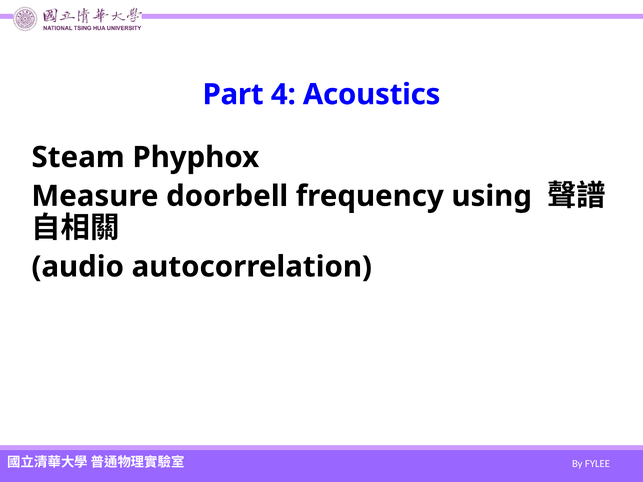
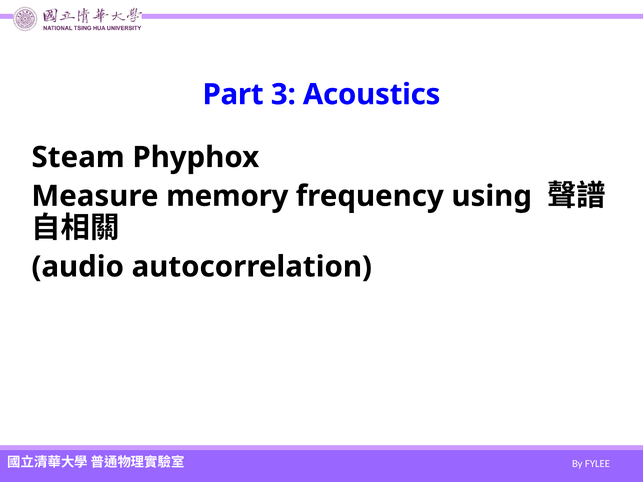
4: 4 -> 3
doorbell: doorbell -> memory
